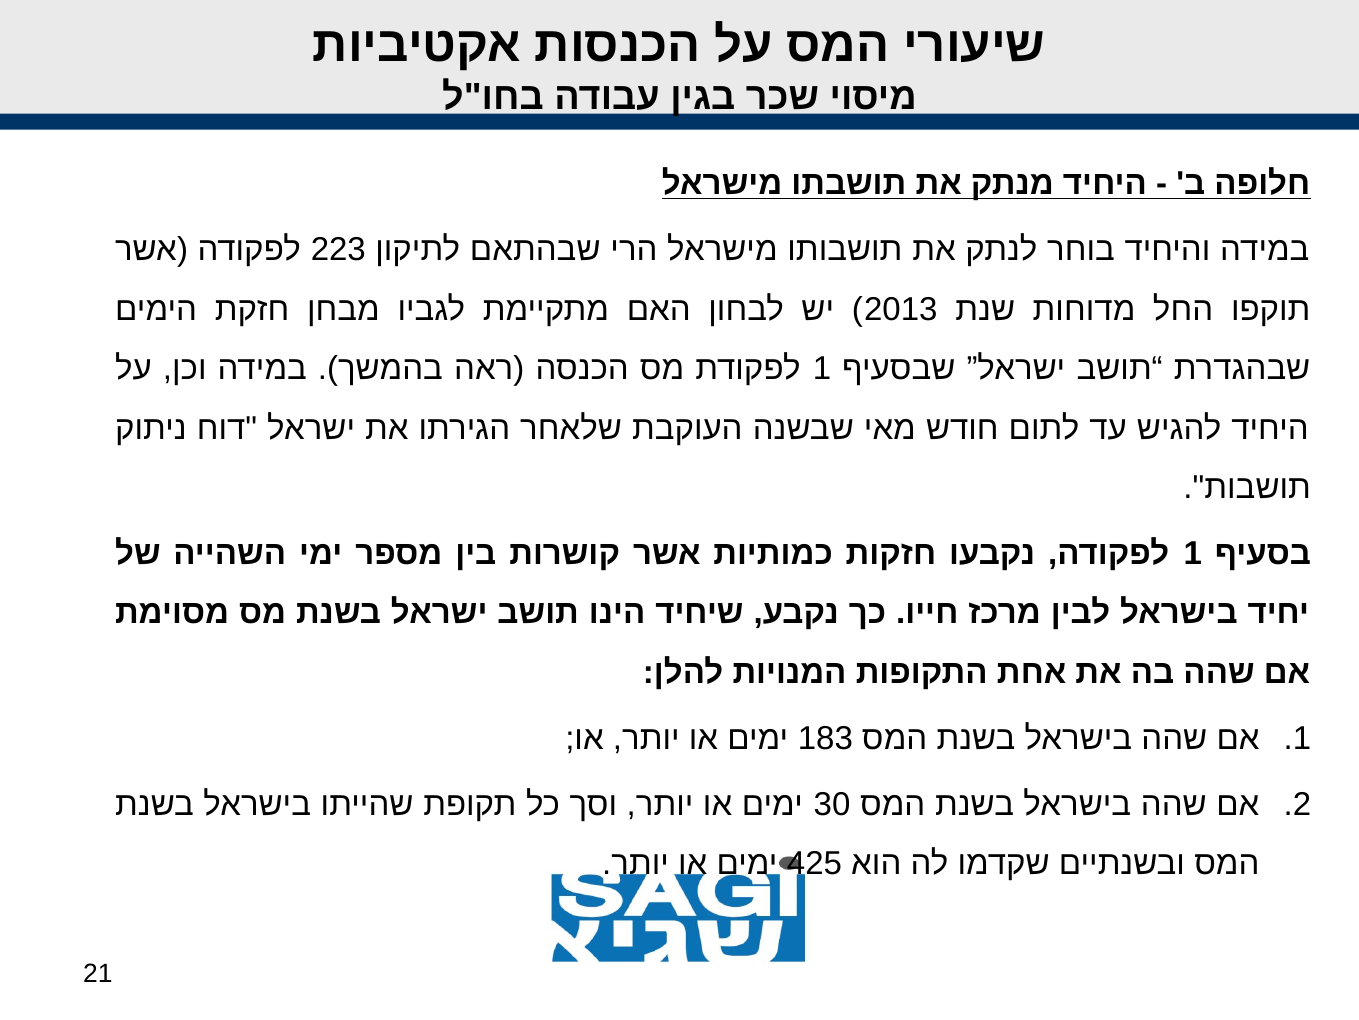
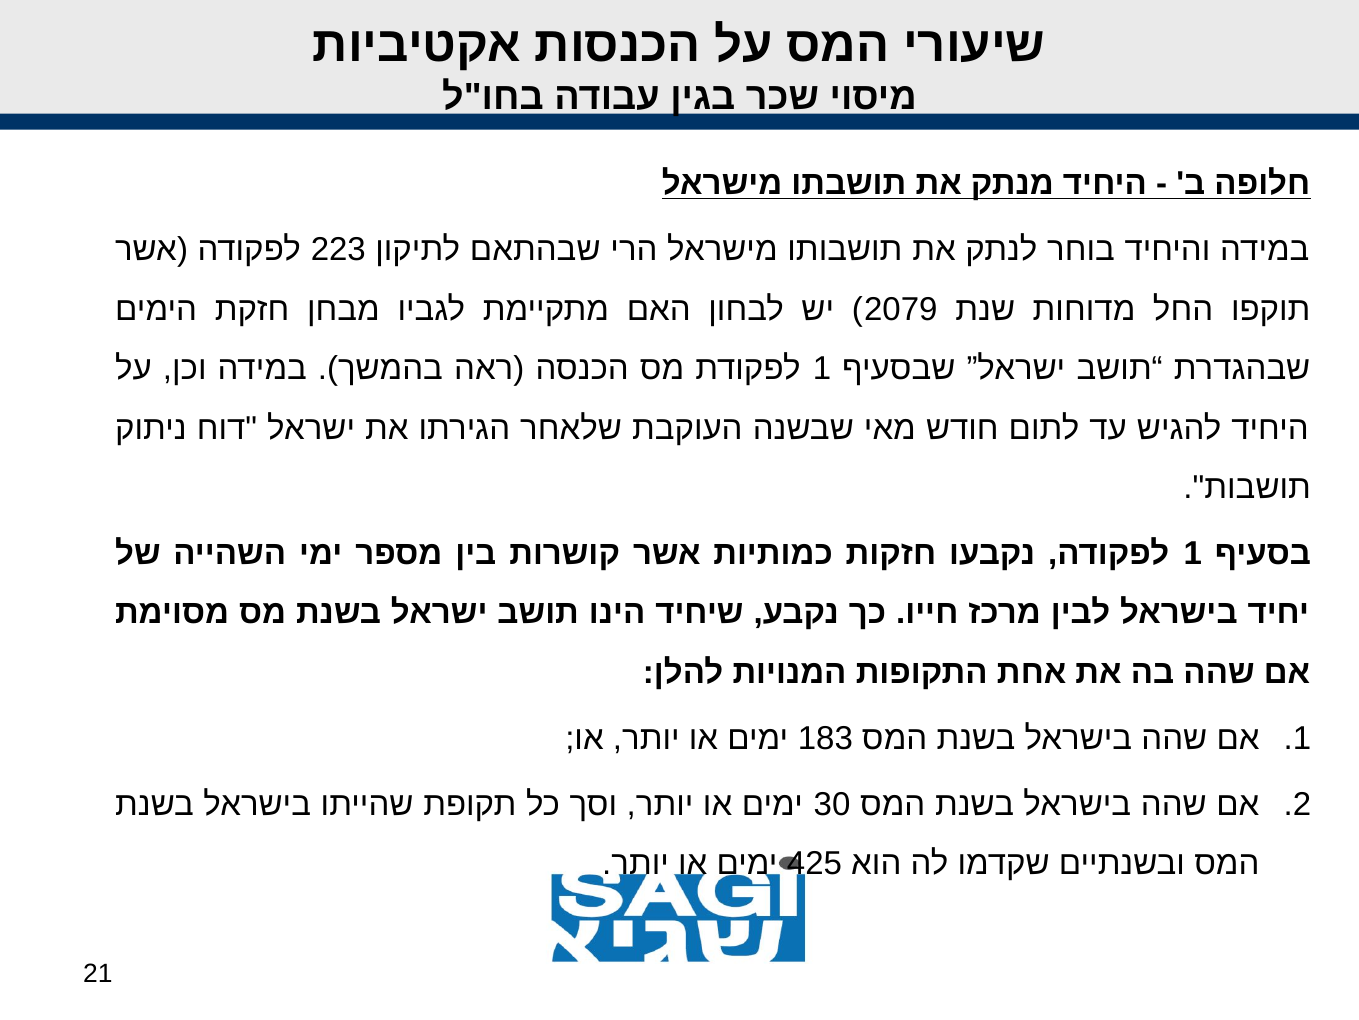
2013: 2013 -> 2079
